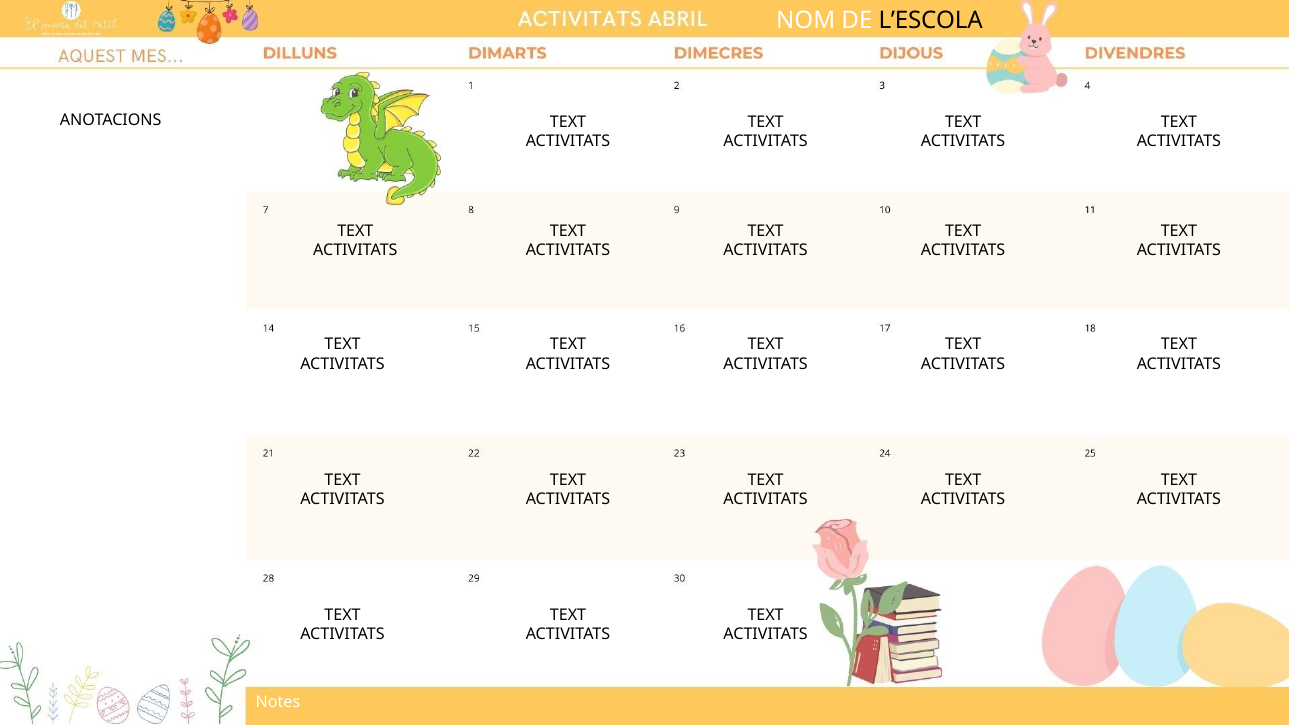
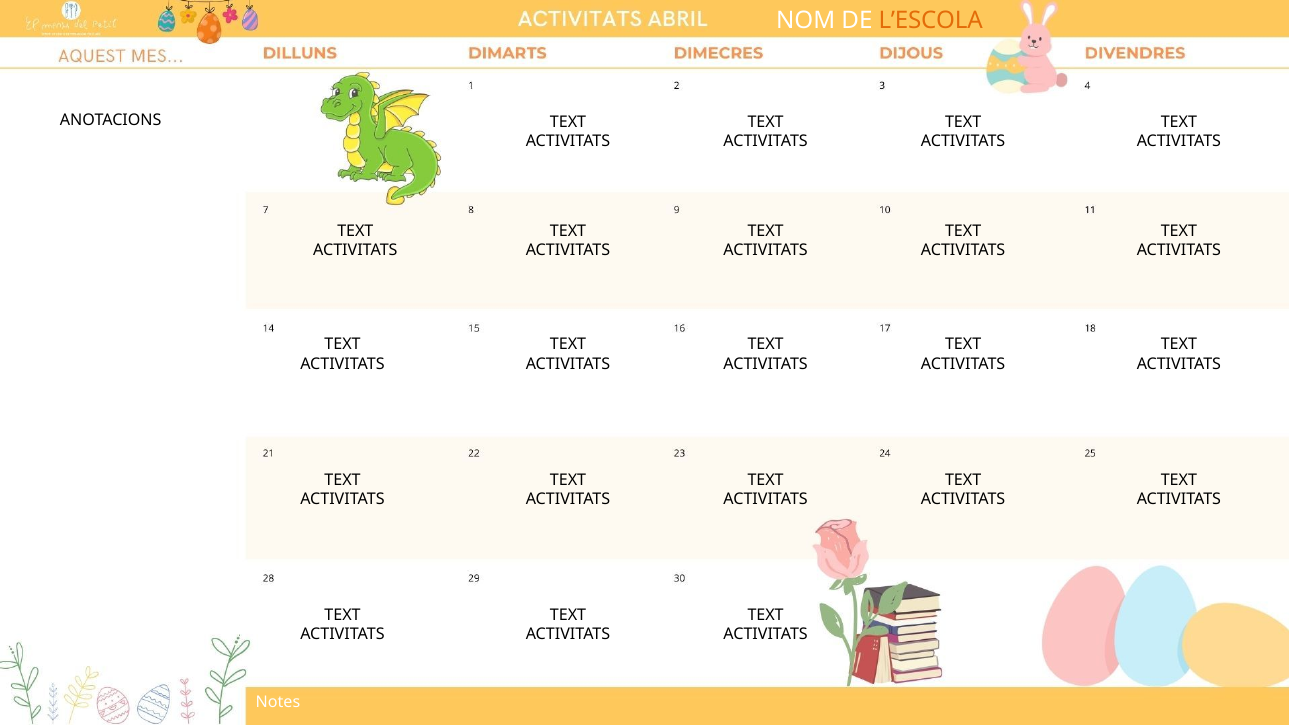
L’ESCOLA colour: black -> orange
